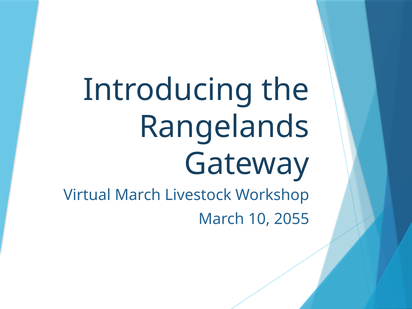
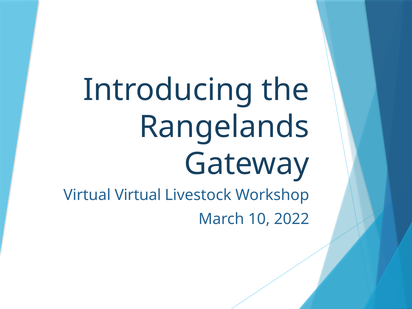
Virtual March: March -> Virtual
2055: 2055 -> 2022
